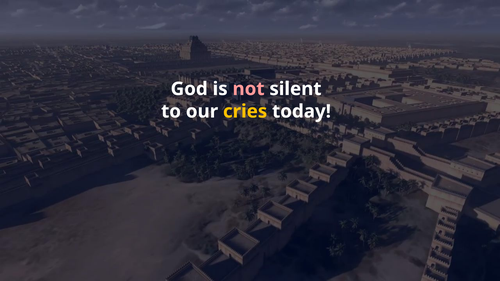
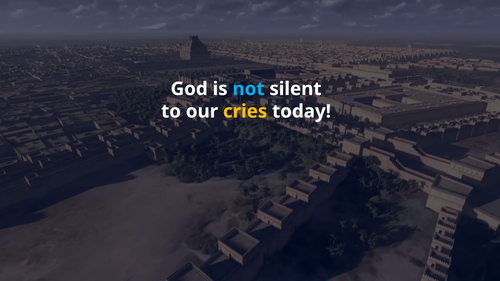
not colour: pink -> light blue
